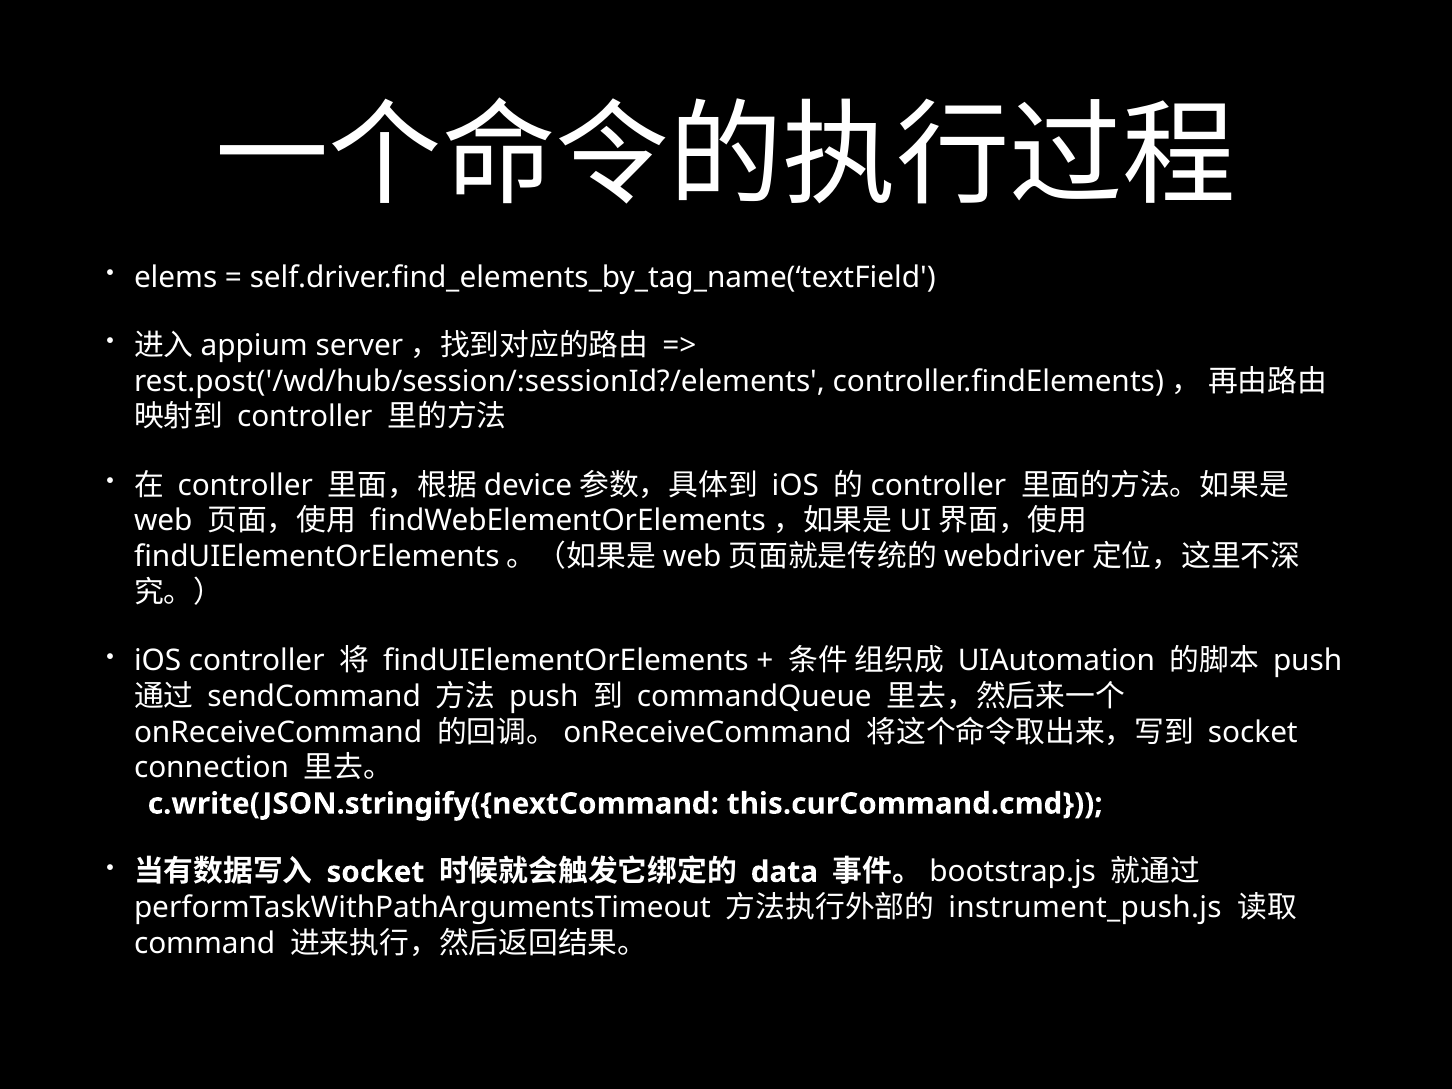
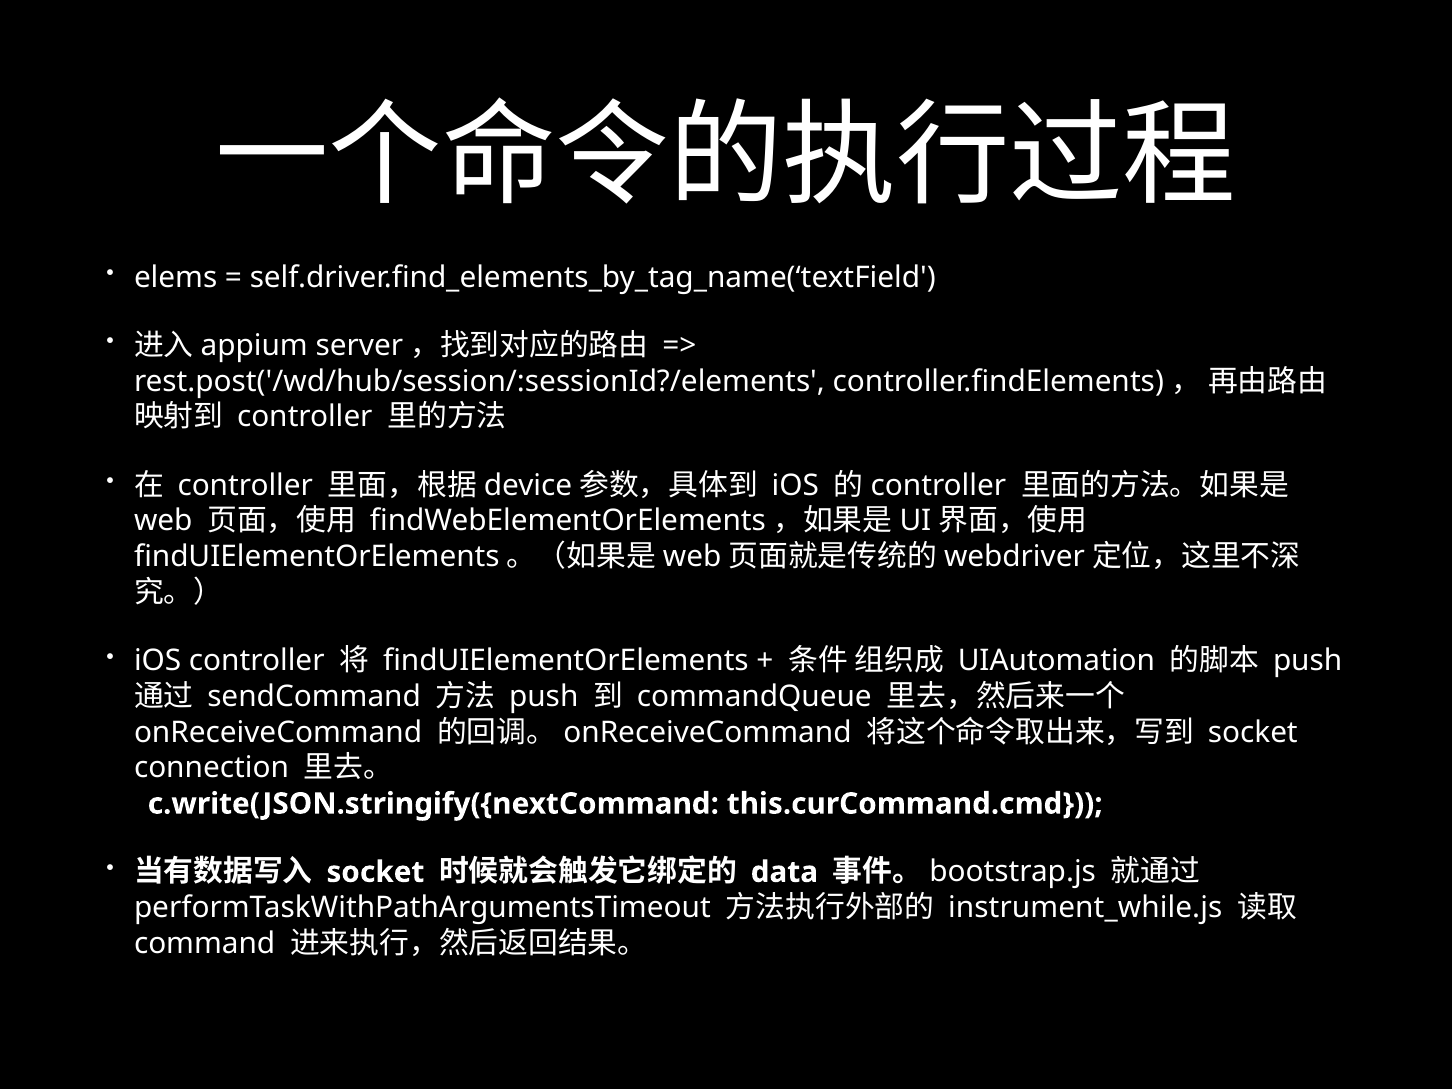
instrument_push.js: instrument_push.js -> instrument_while.js
